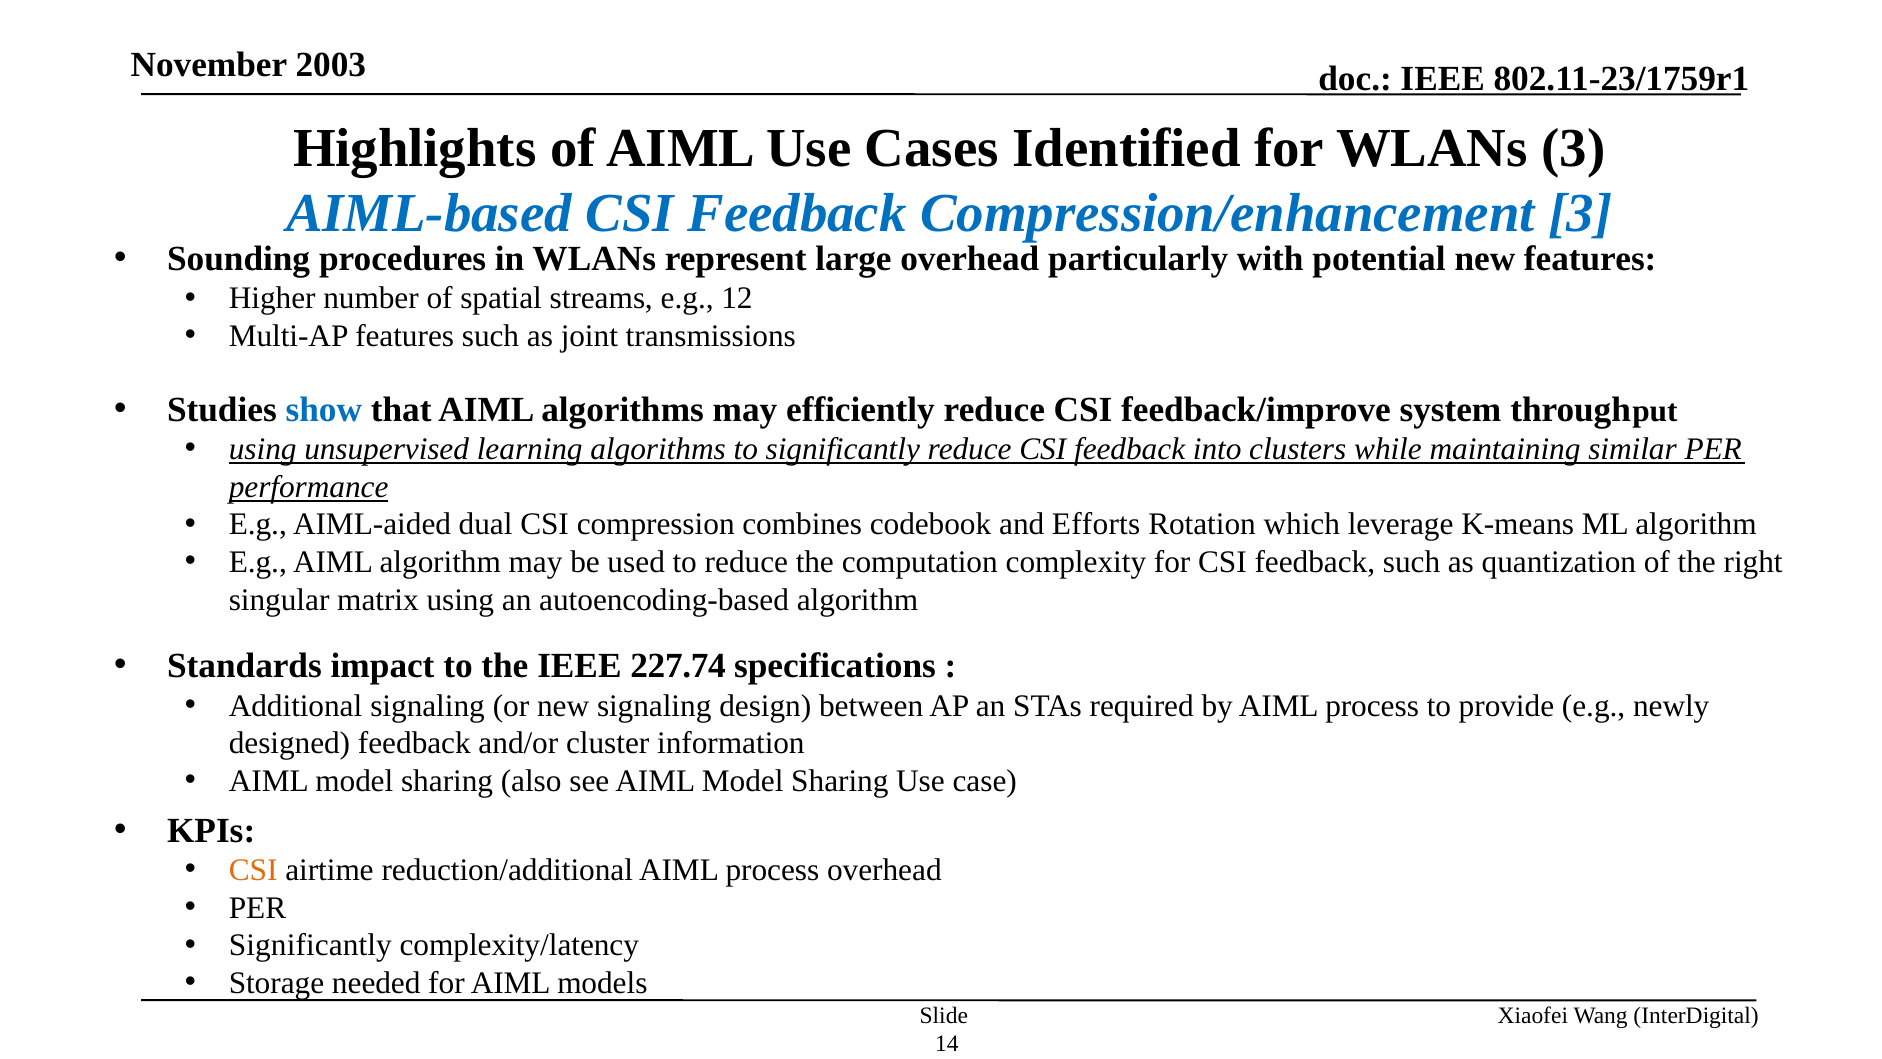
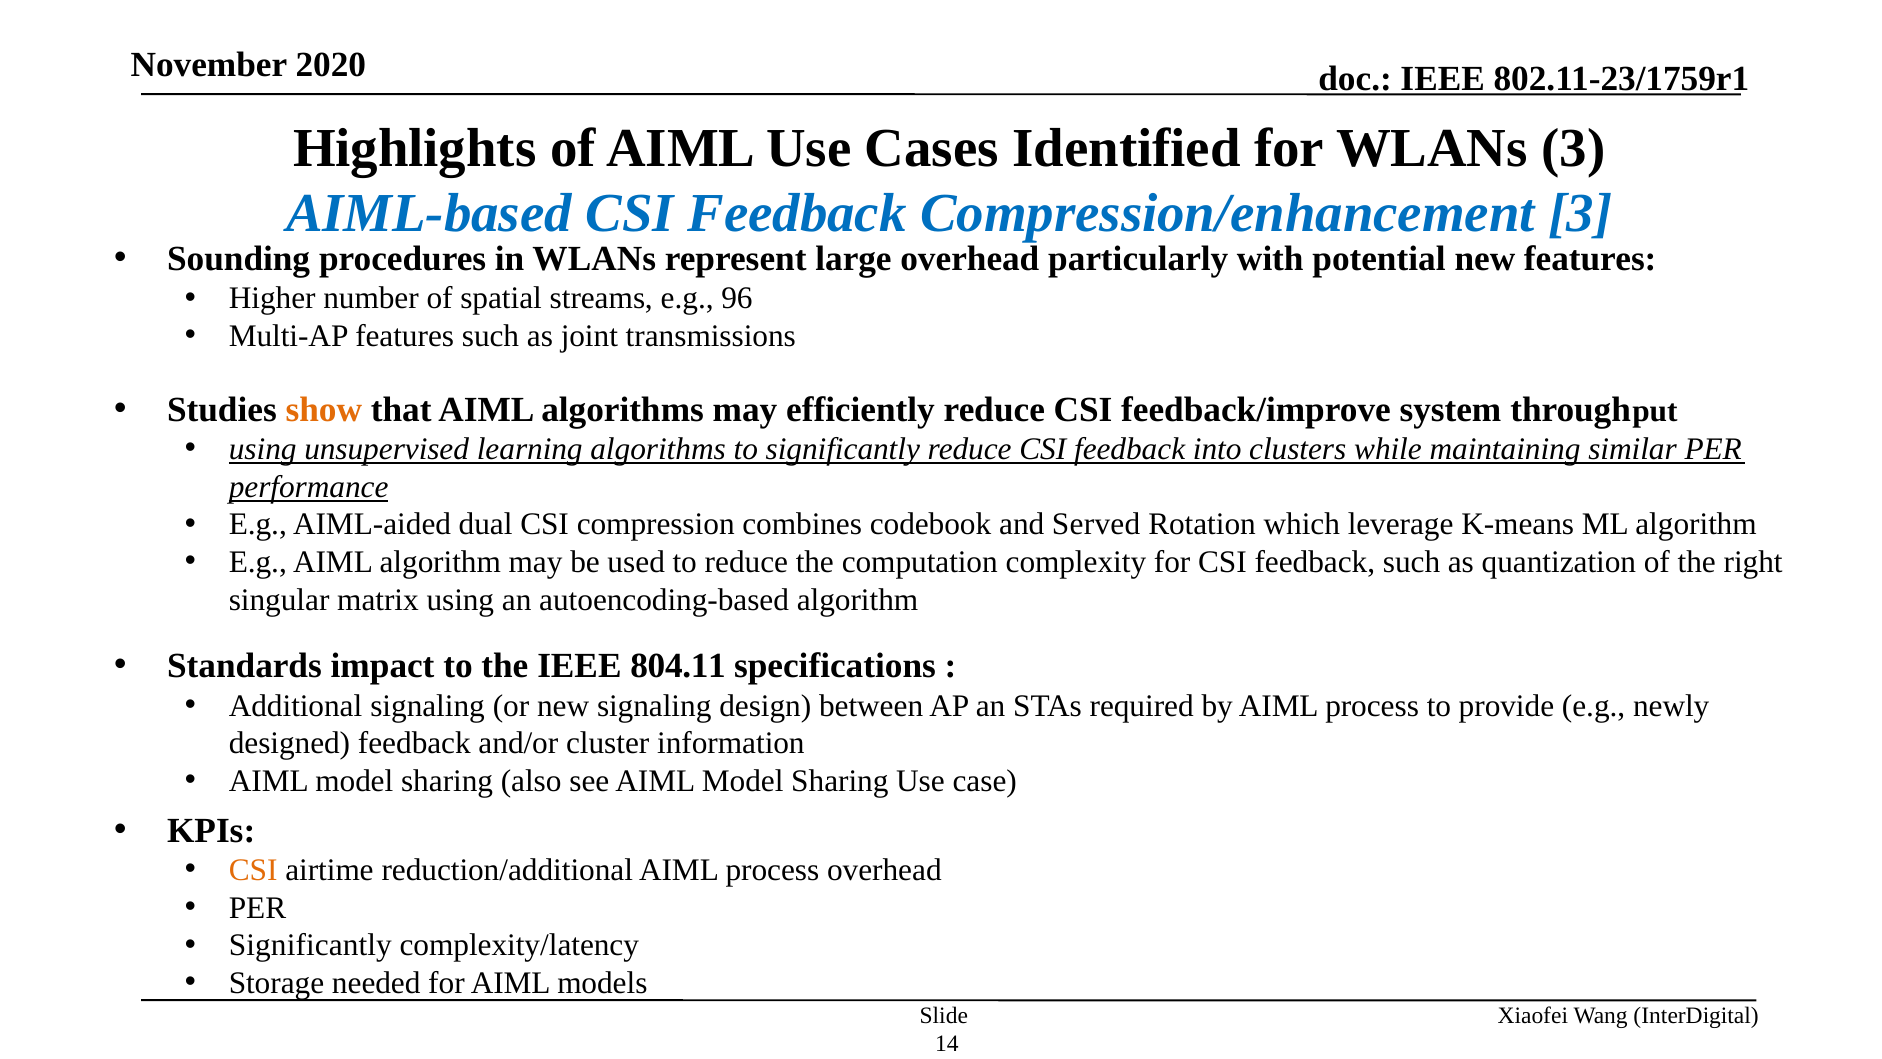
2003: 2003 -> 2020
12: 12 -> 96
show colour: blue -> orange
Efforts: Efforts -> Served
227.74: 227.74 -> 804.11
